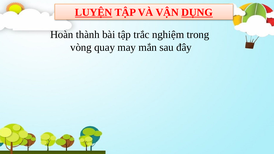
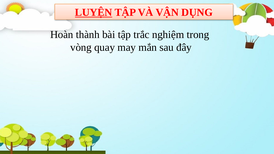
DỤNG underline: present -> none
